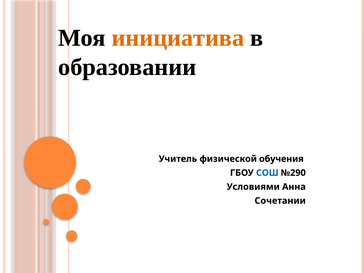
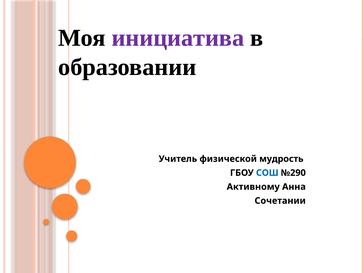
инициатива colour: orange -> purple
обучения: обучения -> мудрость
Условиями: Условиями -> Активному
